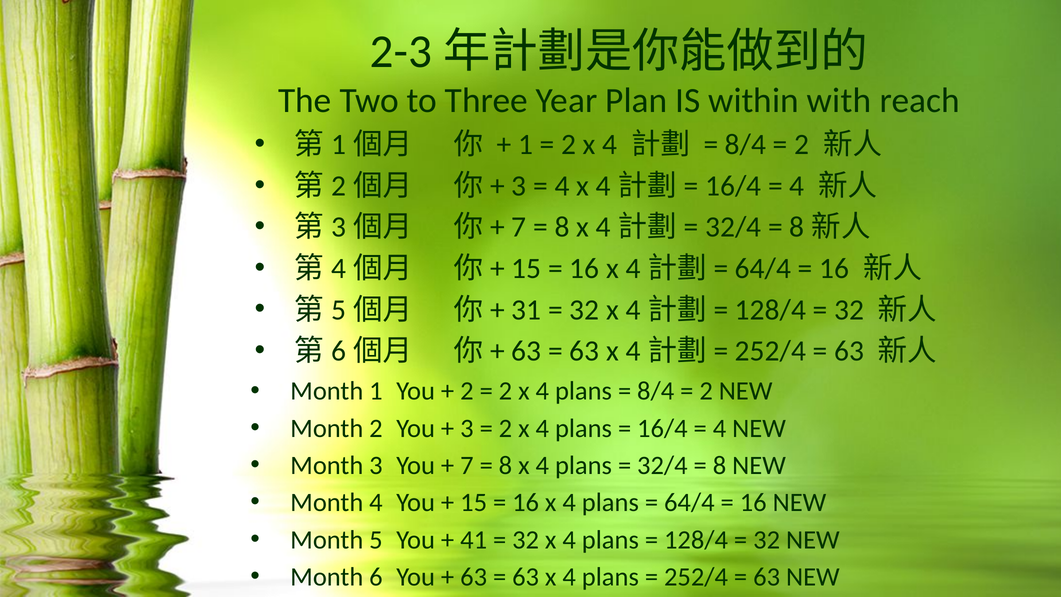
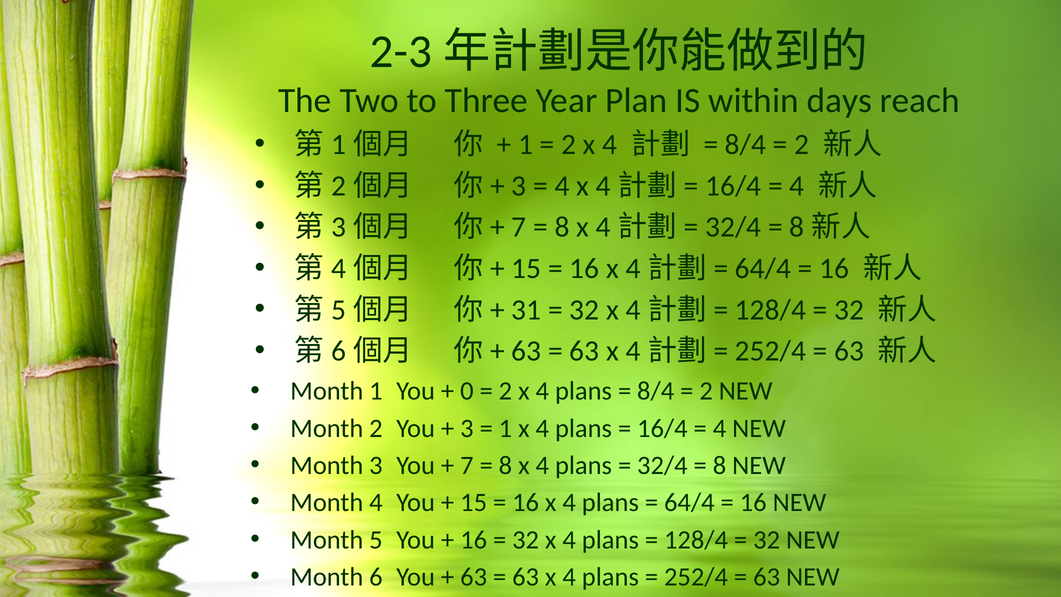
with: with -> days
2 at (467, 391): 2 -> 0
2 at (505, 428): 2 -> 1
41 at (474, 540): 41 -> 16
